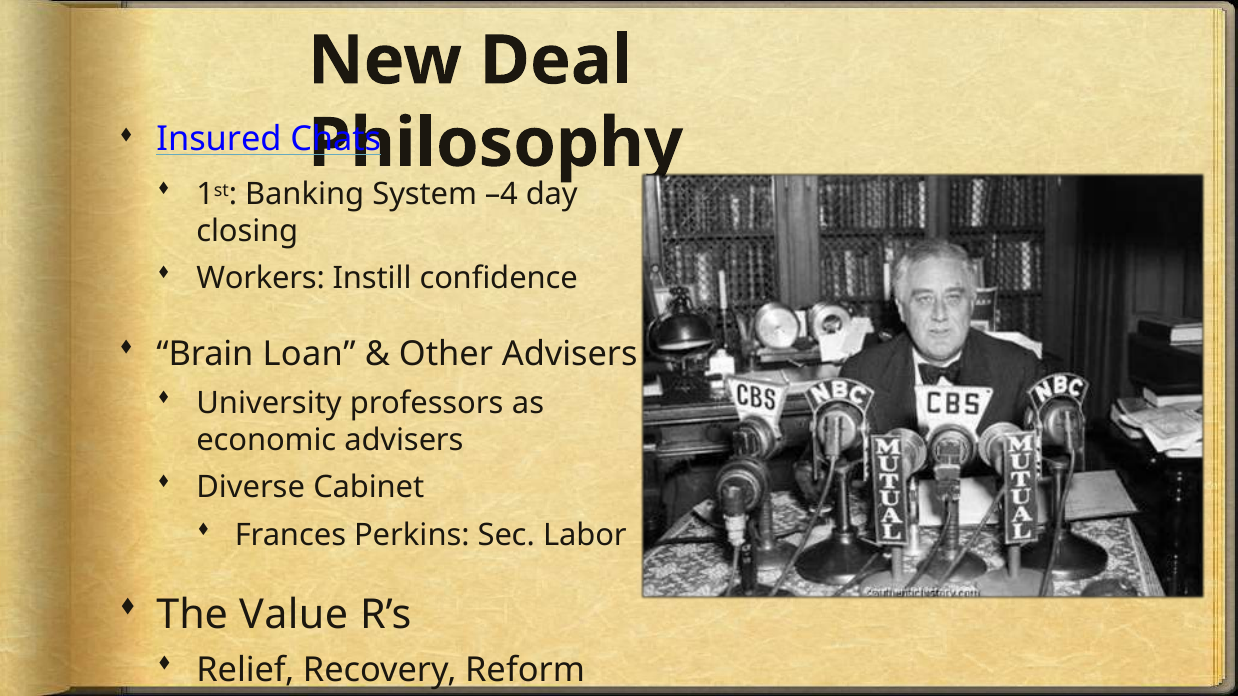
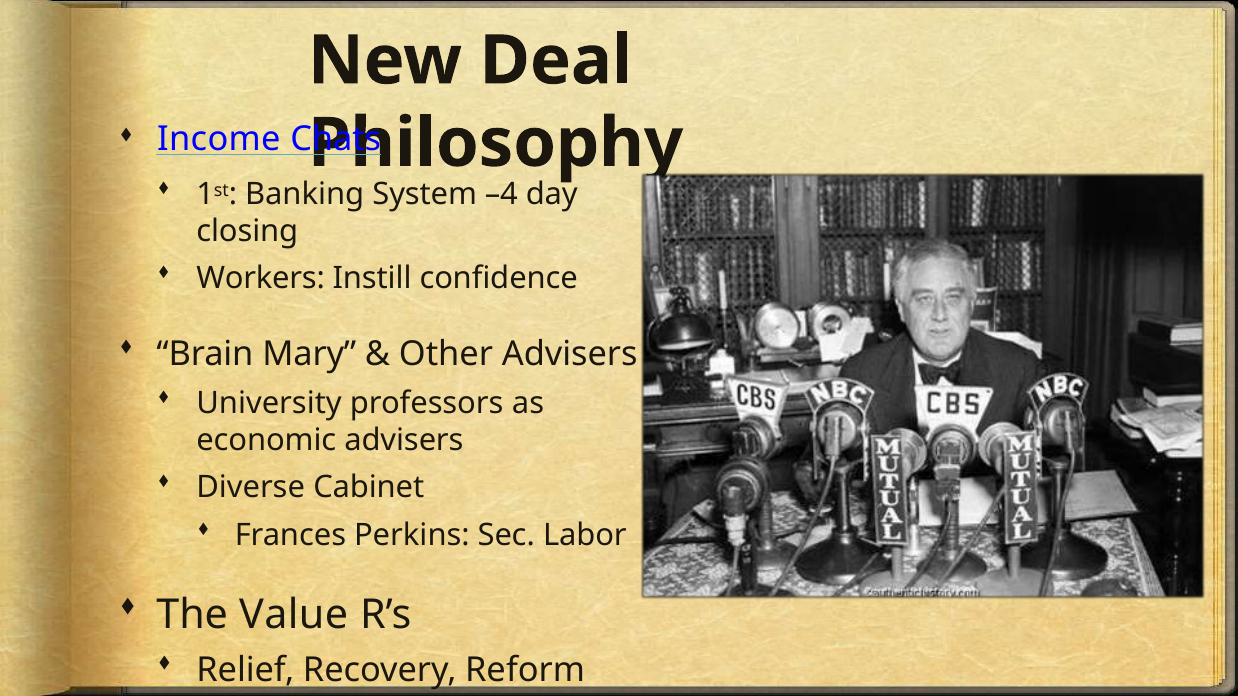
Insured: Insured -> Income
Loan: Loan -> Mary
